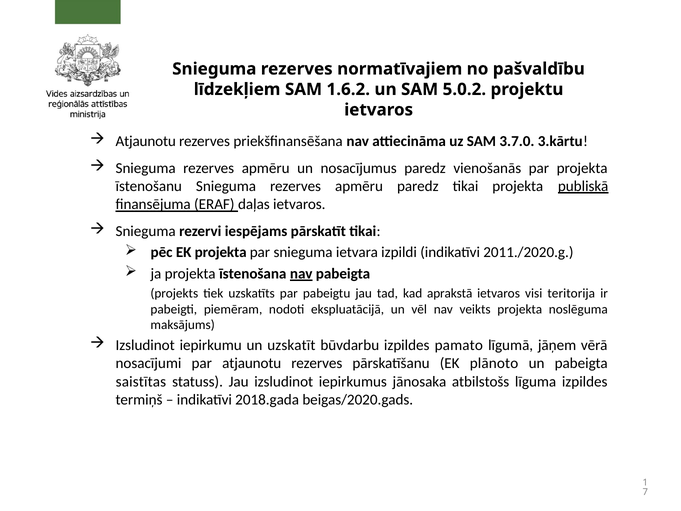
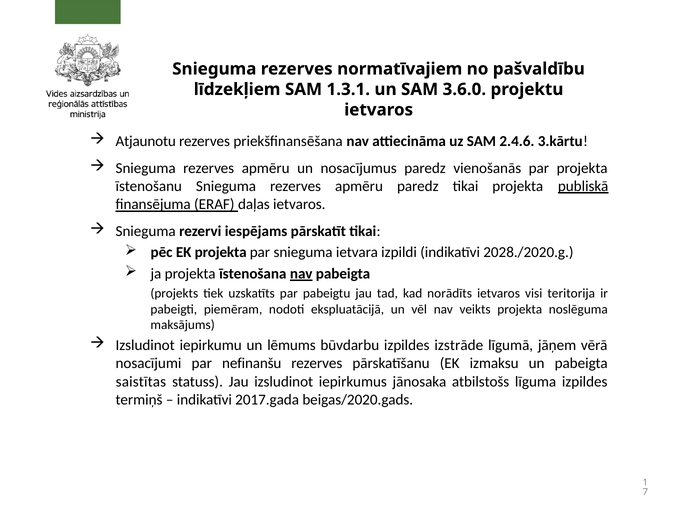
1.6.2: 1.6.2 -> 1.3.1
5.0.2: 5.0.2 -> 3.6.0
3.7.0: 3.7.0 -> 2.4.6
2011./2020.g: 2011./2020.g -> 2028./2020.g
aprakstā: aprakstā -> norādīts
uzskatīt: uzskatīt -> lēmums
pamato: pamato -> izstrāde
par atjaunotu: atjaunotu -> nefinanšu
plānoto: plānoto -> izmaksu
2018.gada: 2018.gada -> 2017.gada
